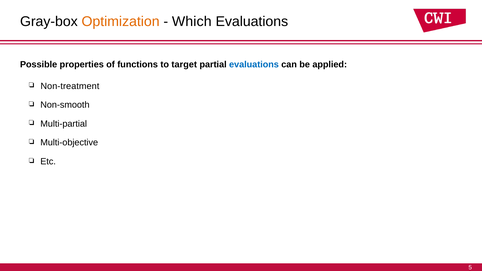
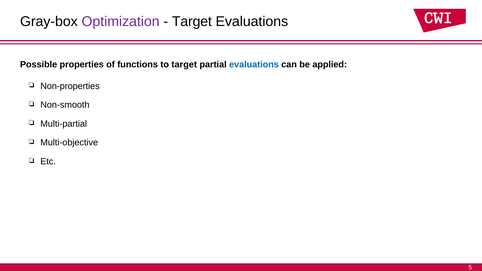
Optimization colour: orange -> purple
Which at (192, 21): Which -> Target
Non-treatment: Non-treatment -> Non-properties
